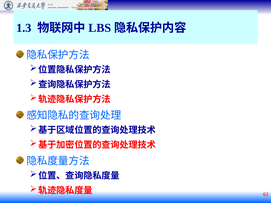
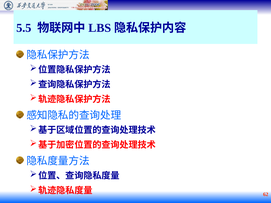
1.3: 1.3 -> 5.5
